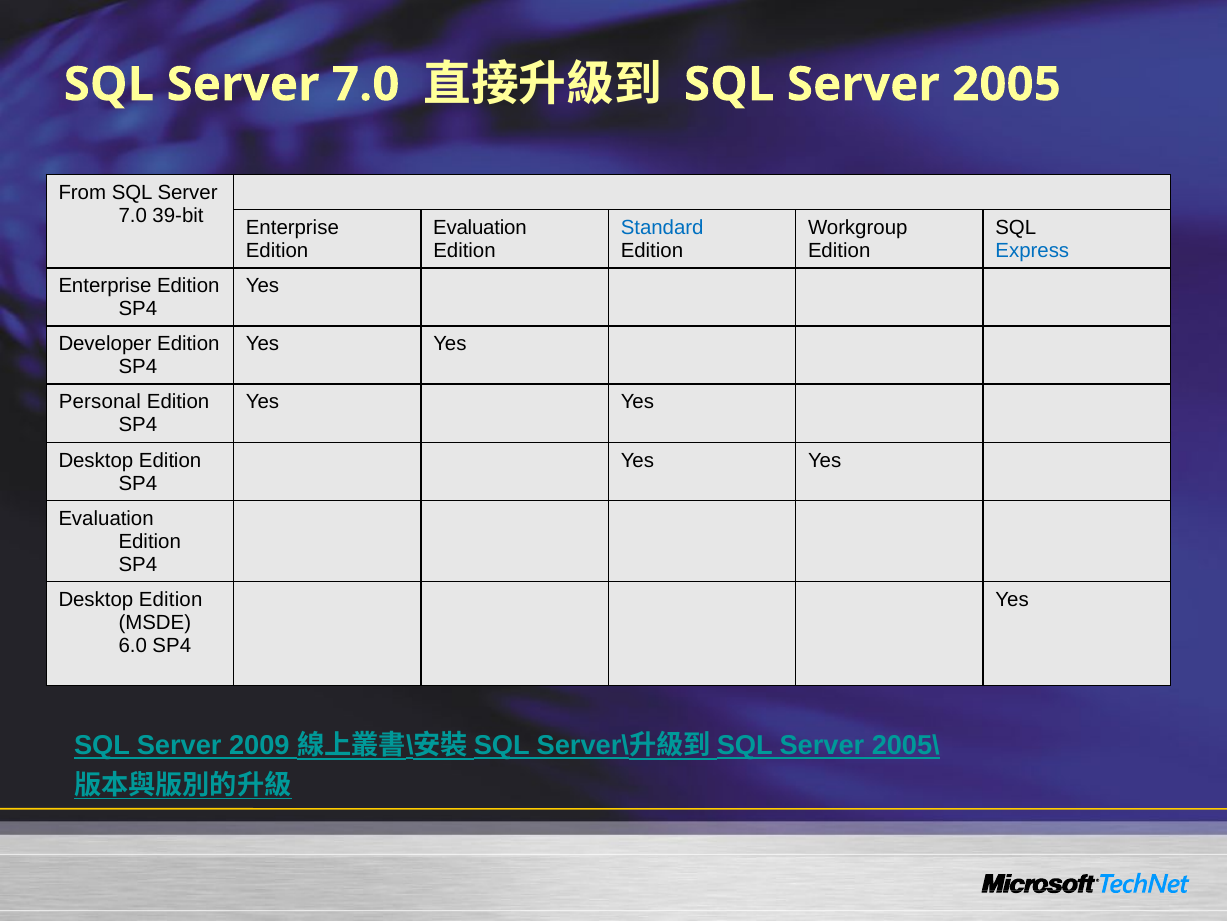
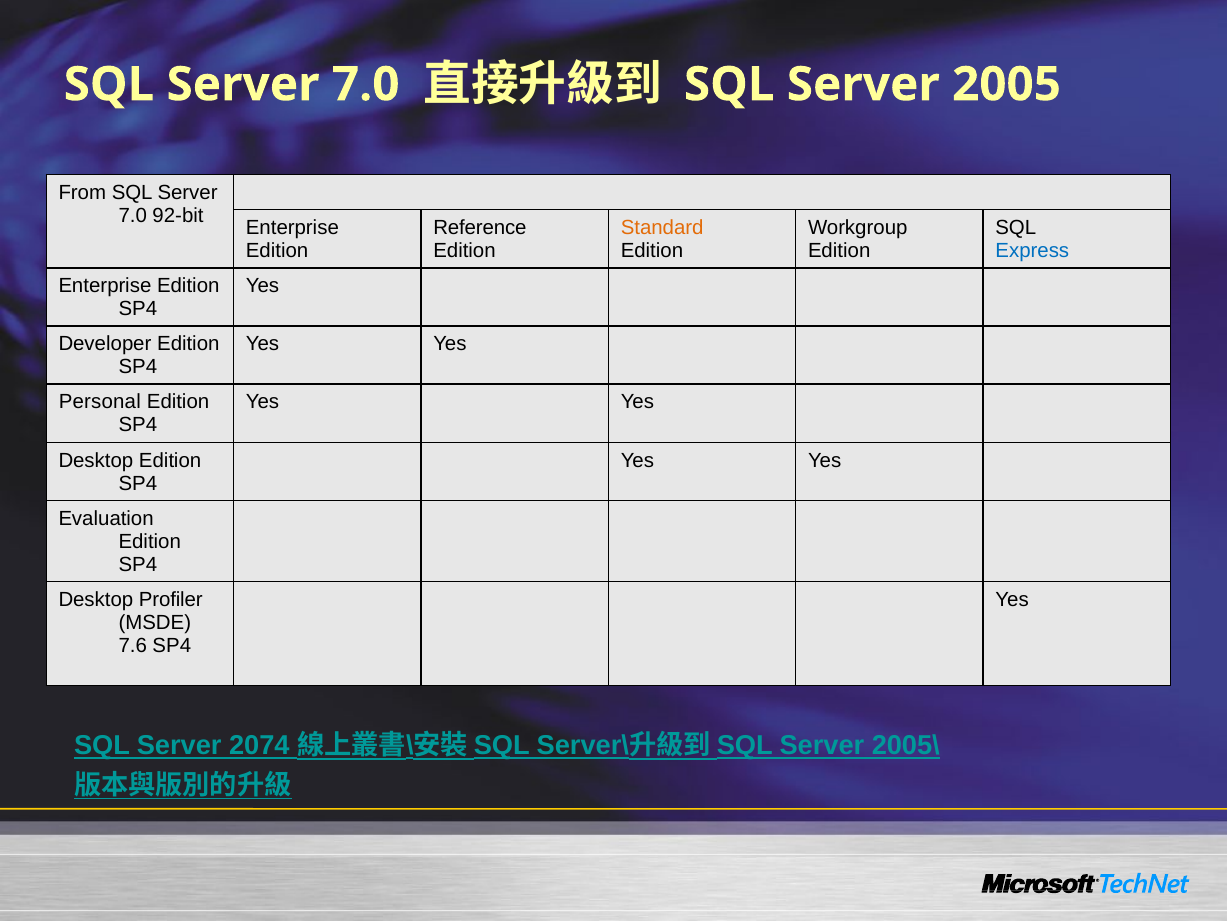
39-bit: 39-bit -> 92-bit
Evaluation at (480, 228): Evaluation -> Reference
Standard colour: blue -> orange
Edition at (171, 599): Edition -> Profiler
6.0: 6.0 -> 7.6
2009: 2009 -> 2074
